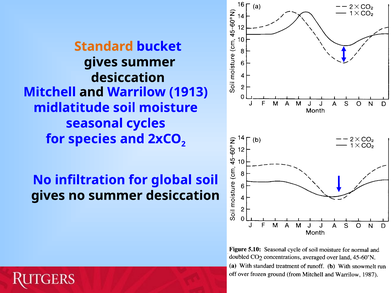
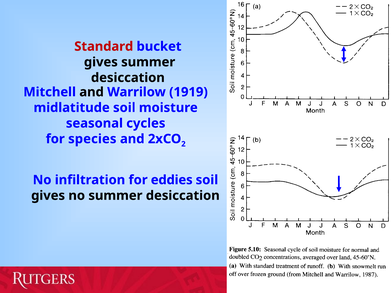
Standard colour: orange -> red
1913: 1913 -> 1919
global: global -> eddies
